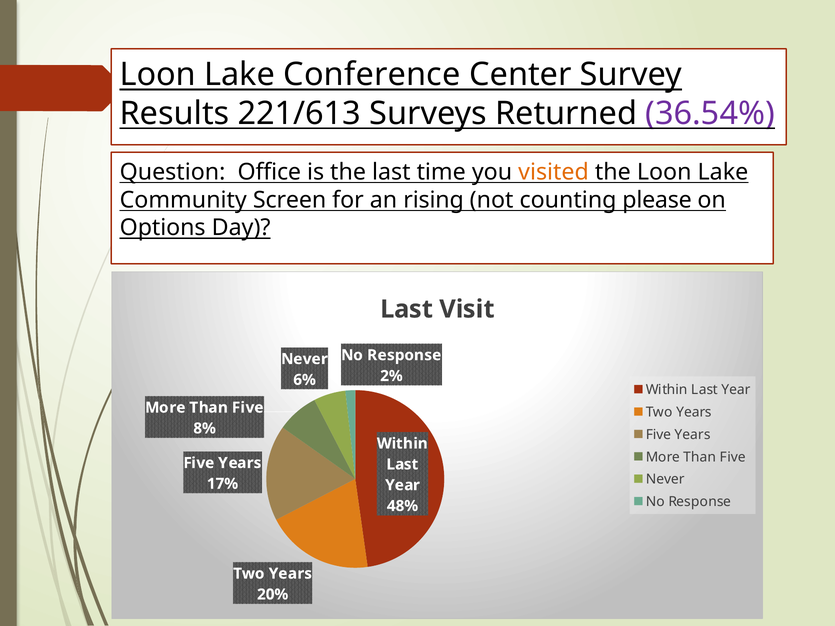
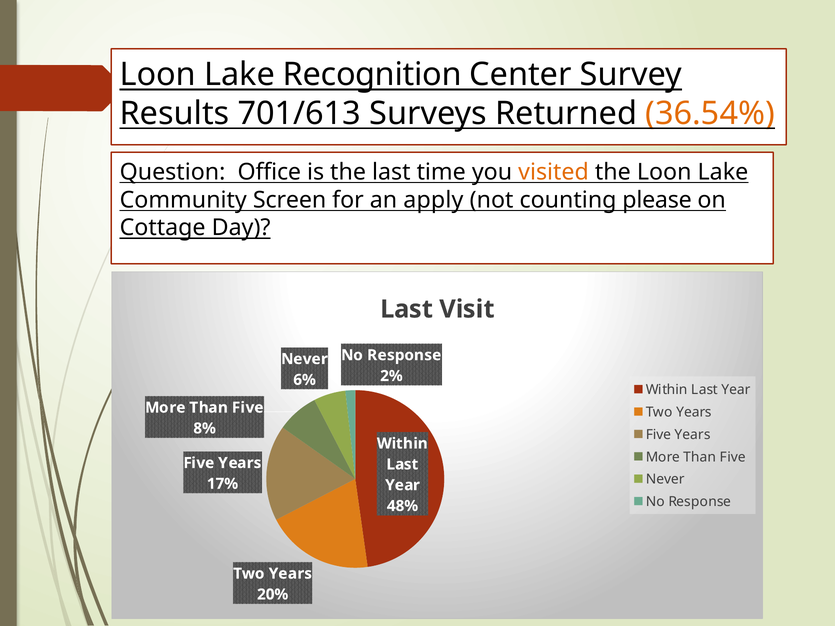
Conference: Conference -> Recognition
221/613: 221/613 -> 701/613
36.54% colour: purple -> orange
rising: rising -> apply
Options: Options -> Cottage
